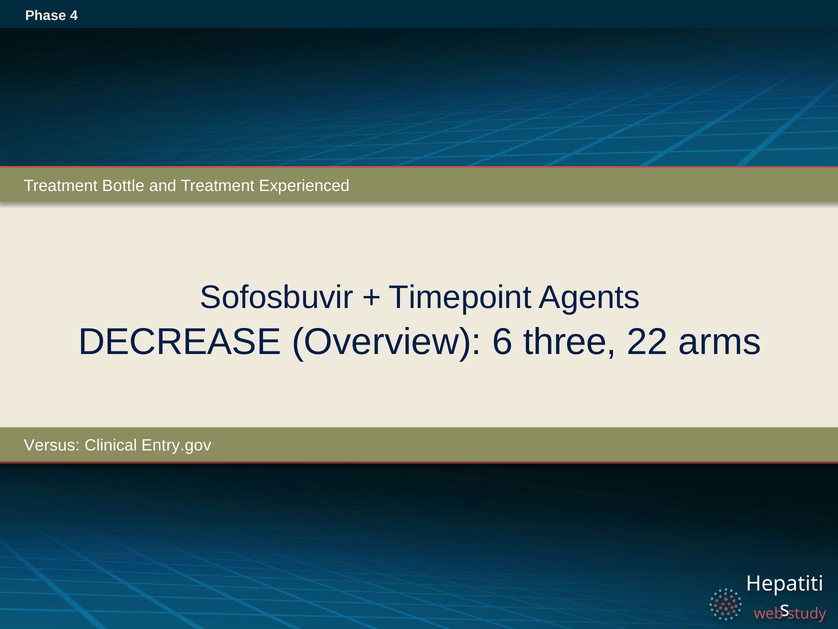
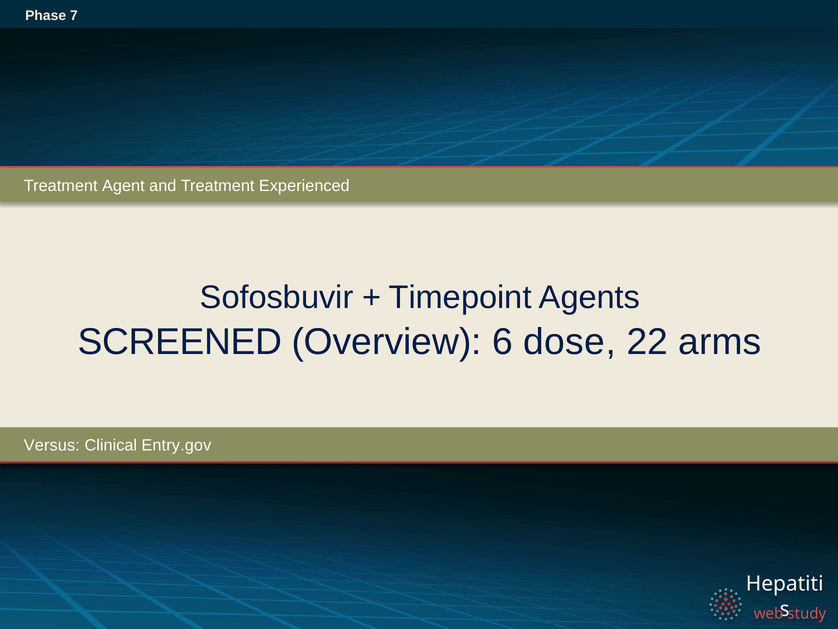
4: 4 -> 7
Bottle: Bottle -> Agent
DECREASE: DECREASE -> SCREENED
three: three -> dose
